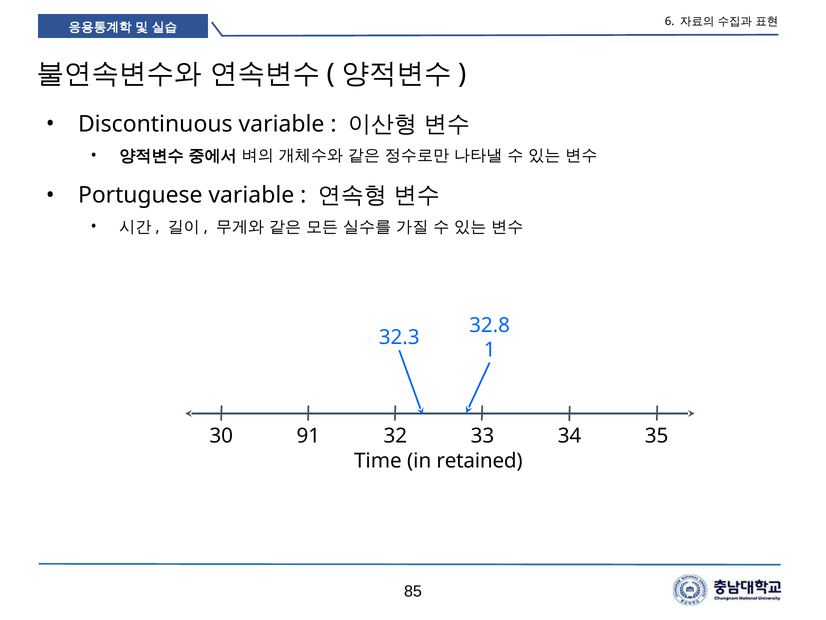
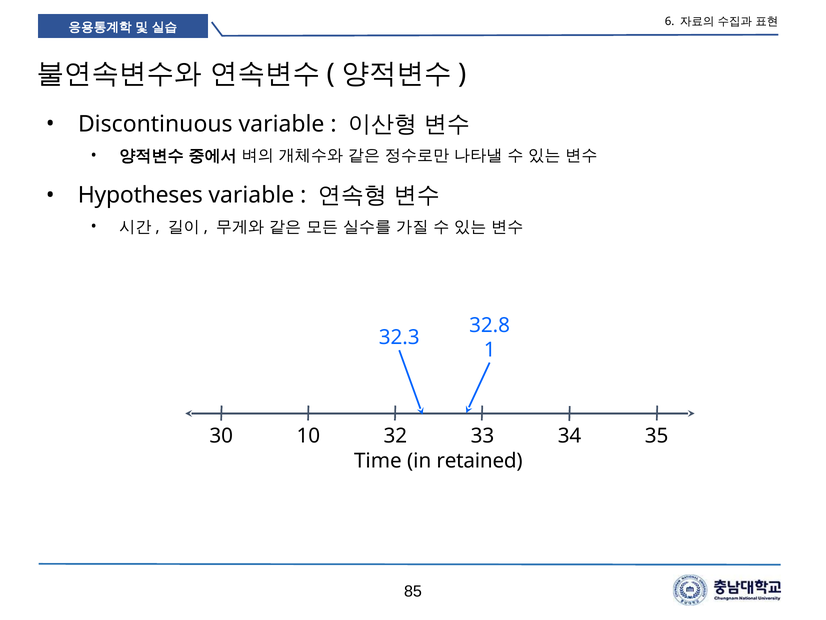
Portuguese: Portuguese -> Hypotheses
91: 91 -> 10
